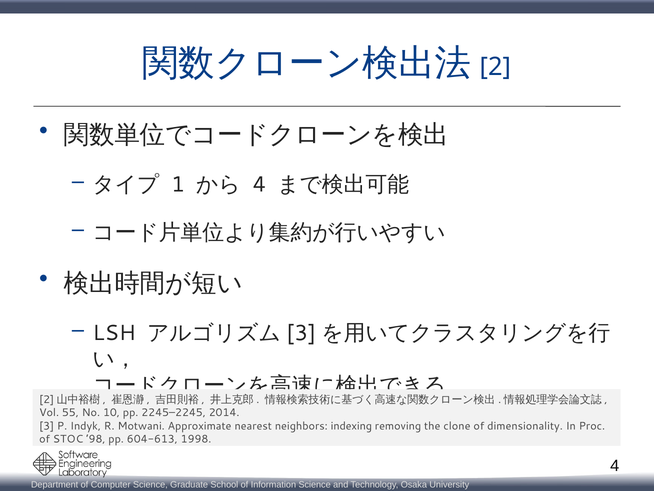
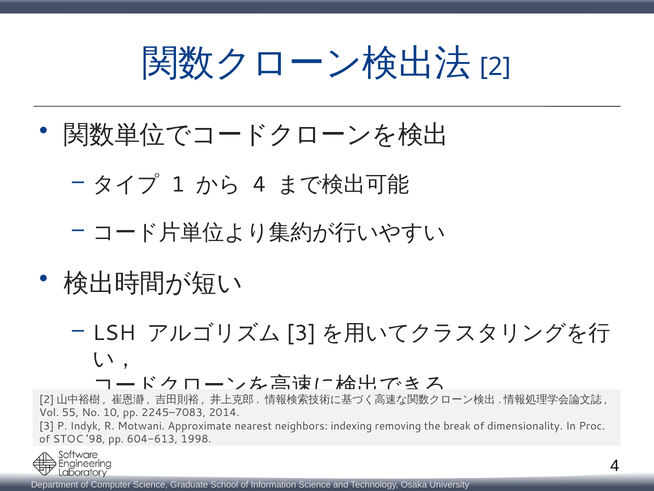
2245–2245: 2245–2245 -> 2245–7083
clone: clone -> break
